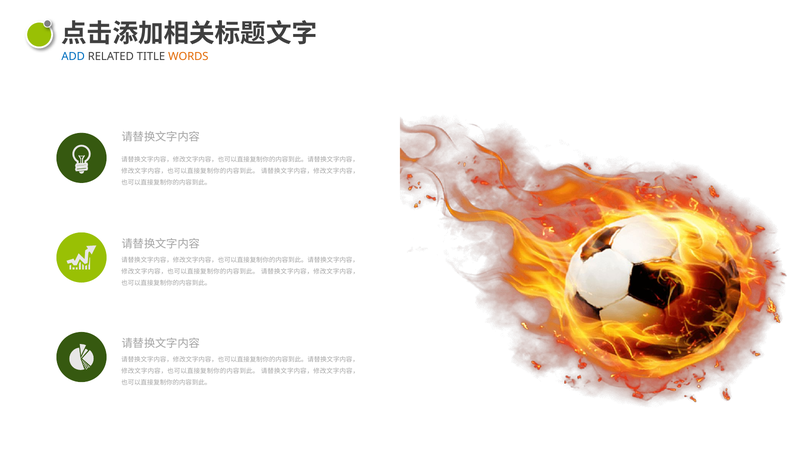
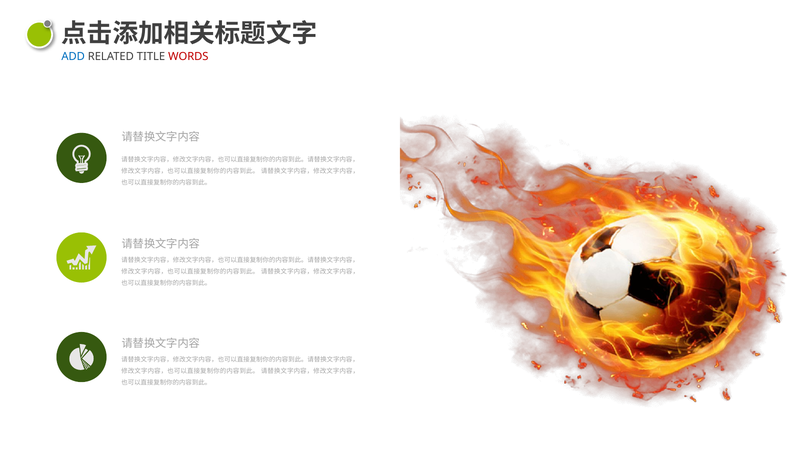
WORDS colour: orange -> red
